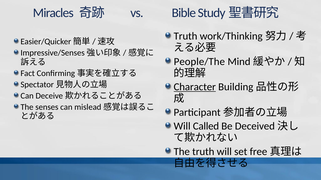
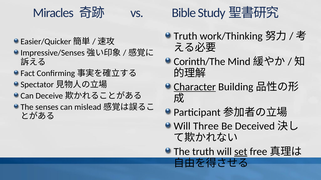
People/The: People/The -> Corinth/The
Called: Called -> Three
set underline: none -> present
